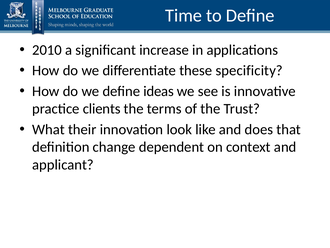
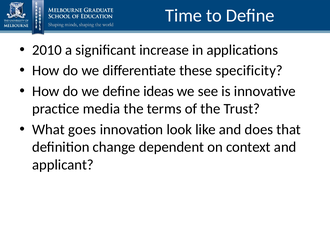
clients: clients -> media
their: their -> goes
